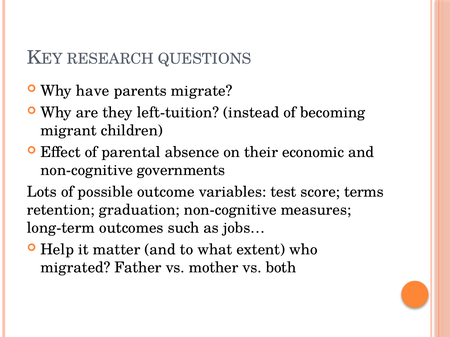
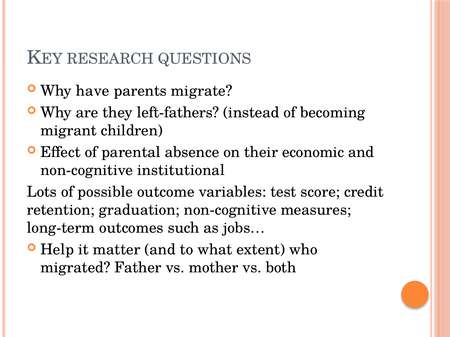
left-tuition: left-tuition -> left-fathers
governments: governments -> institutional
terms: terms -> credit
